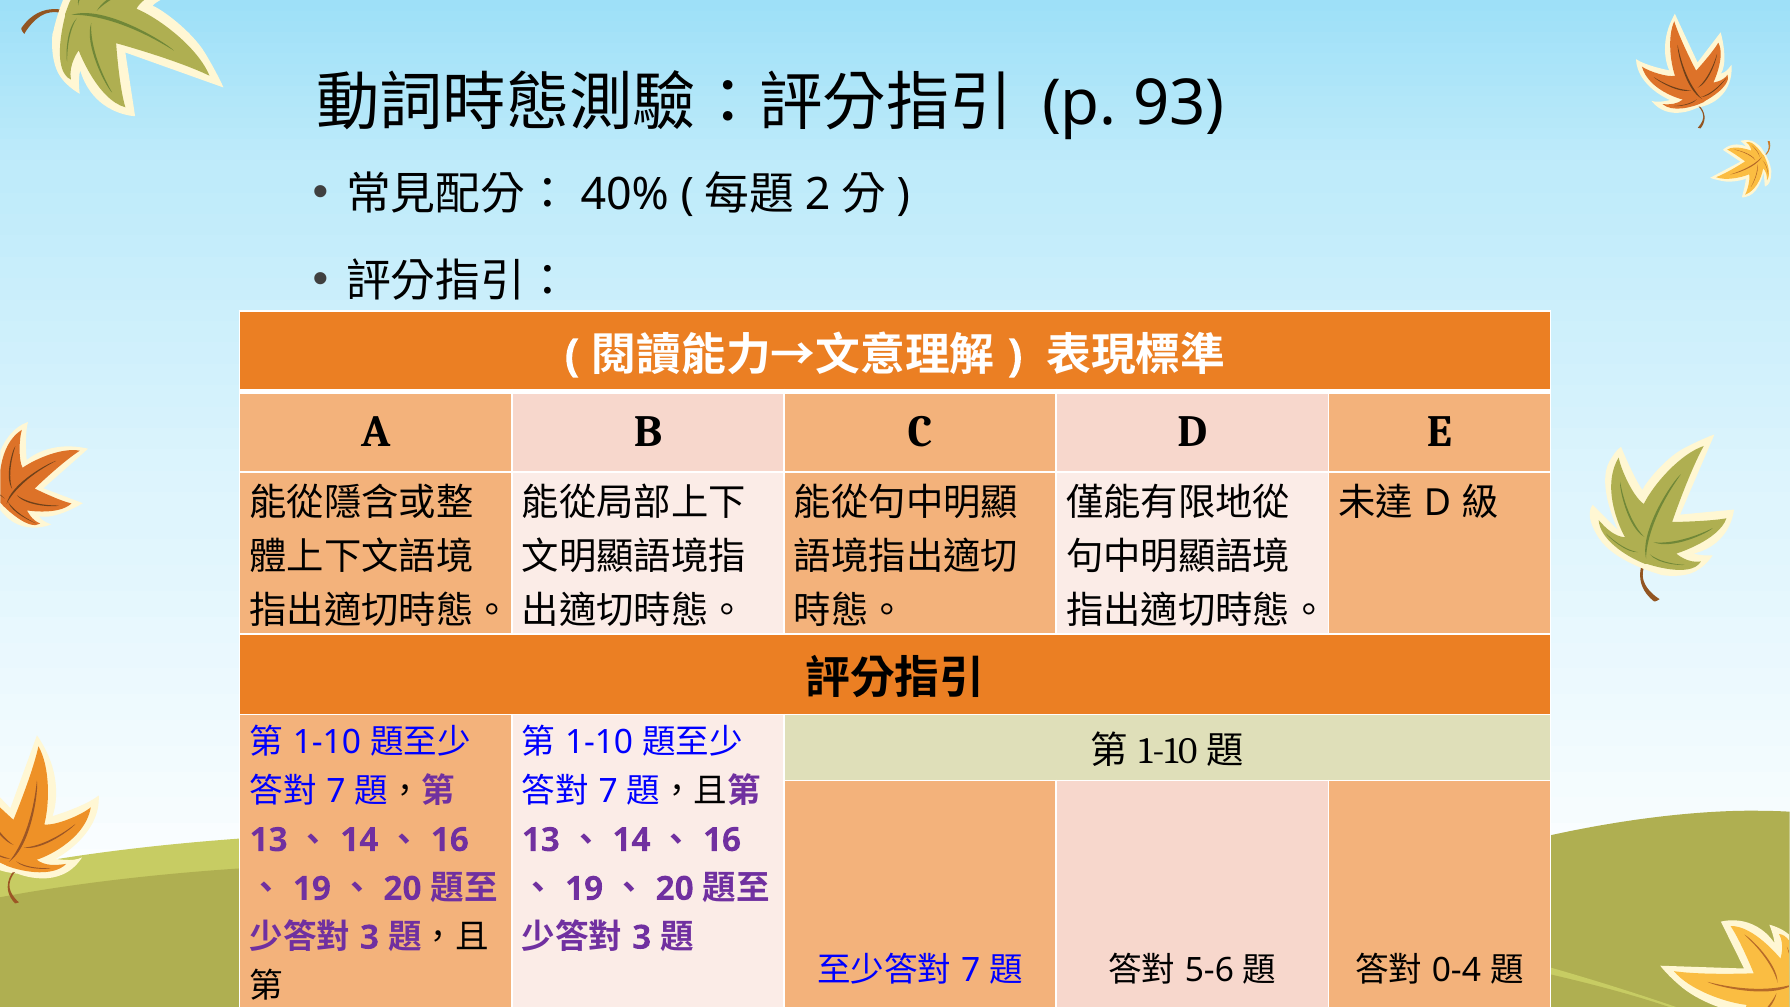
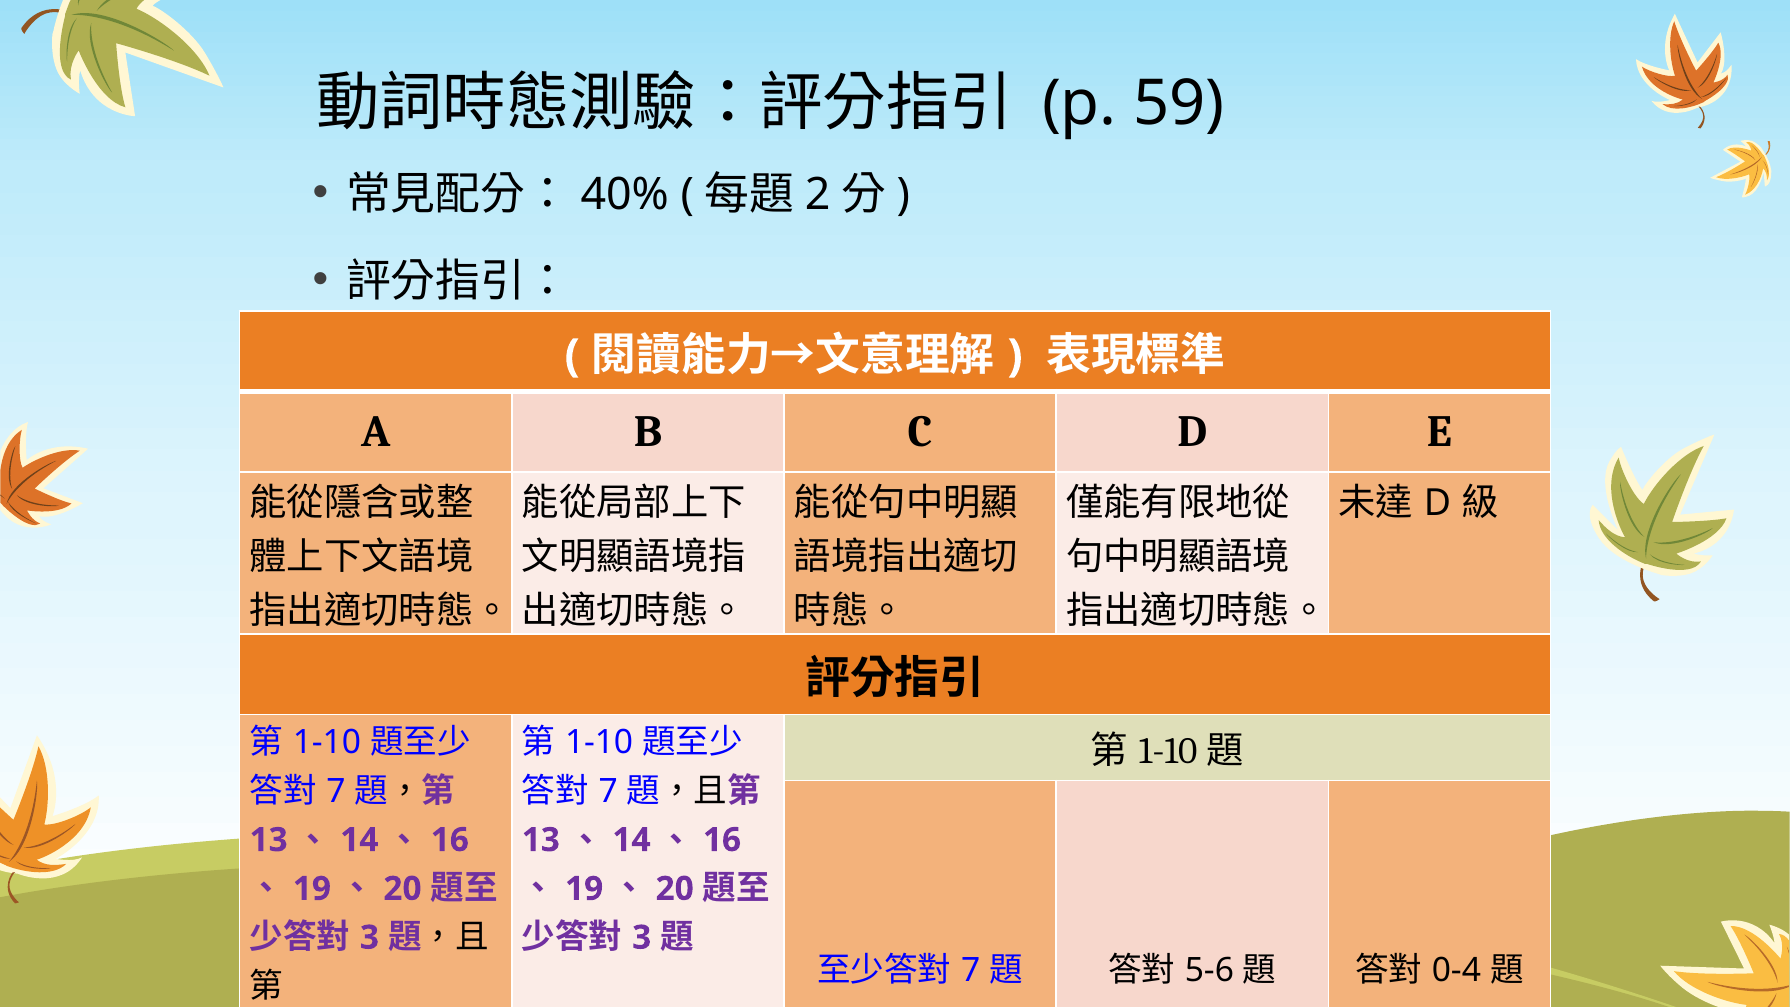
93: 93 -> 59
